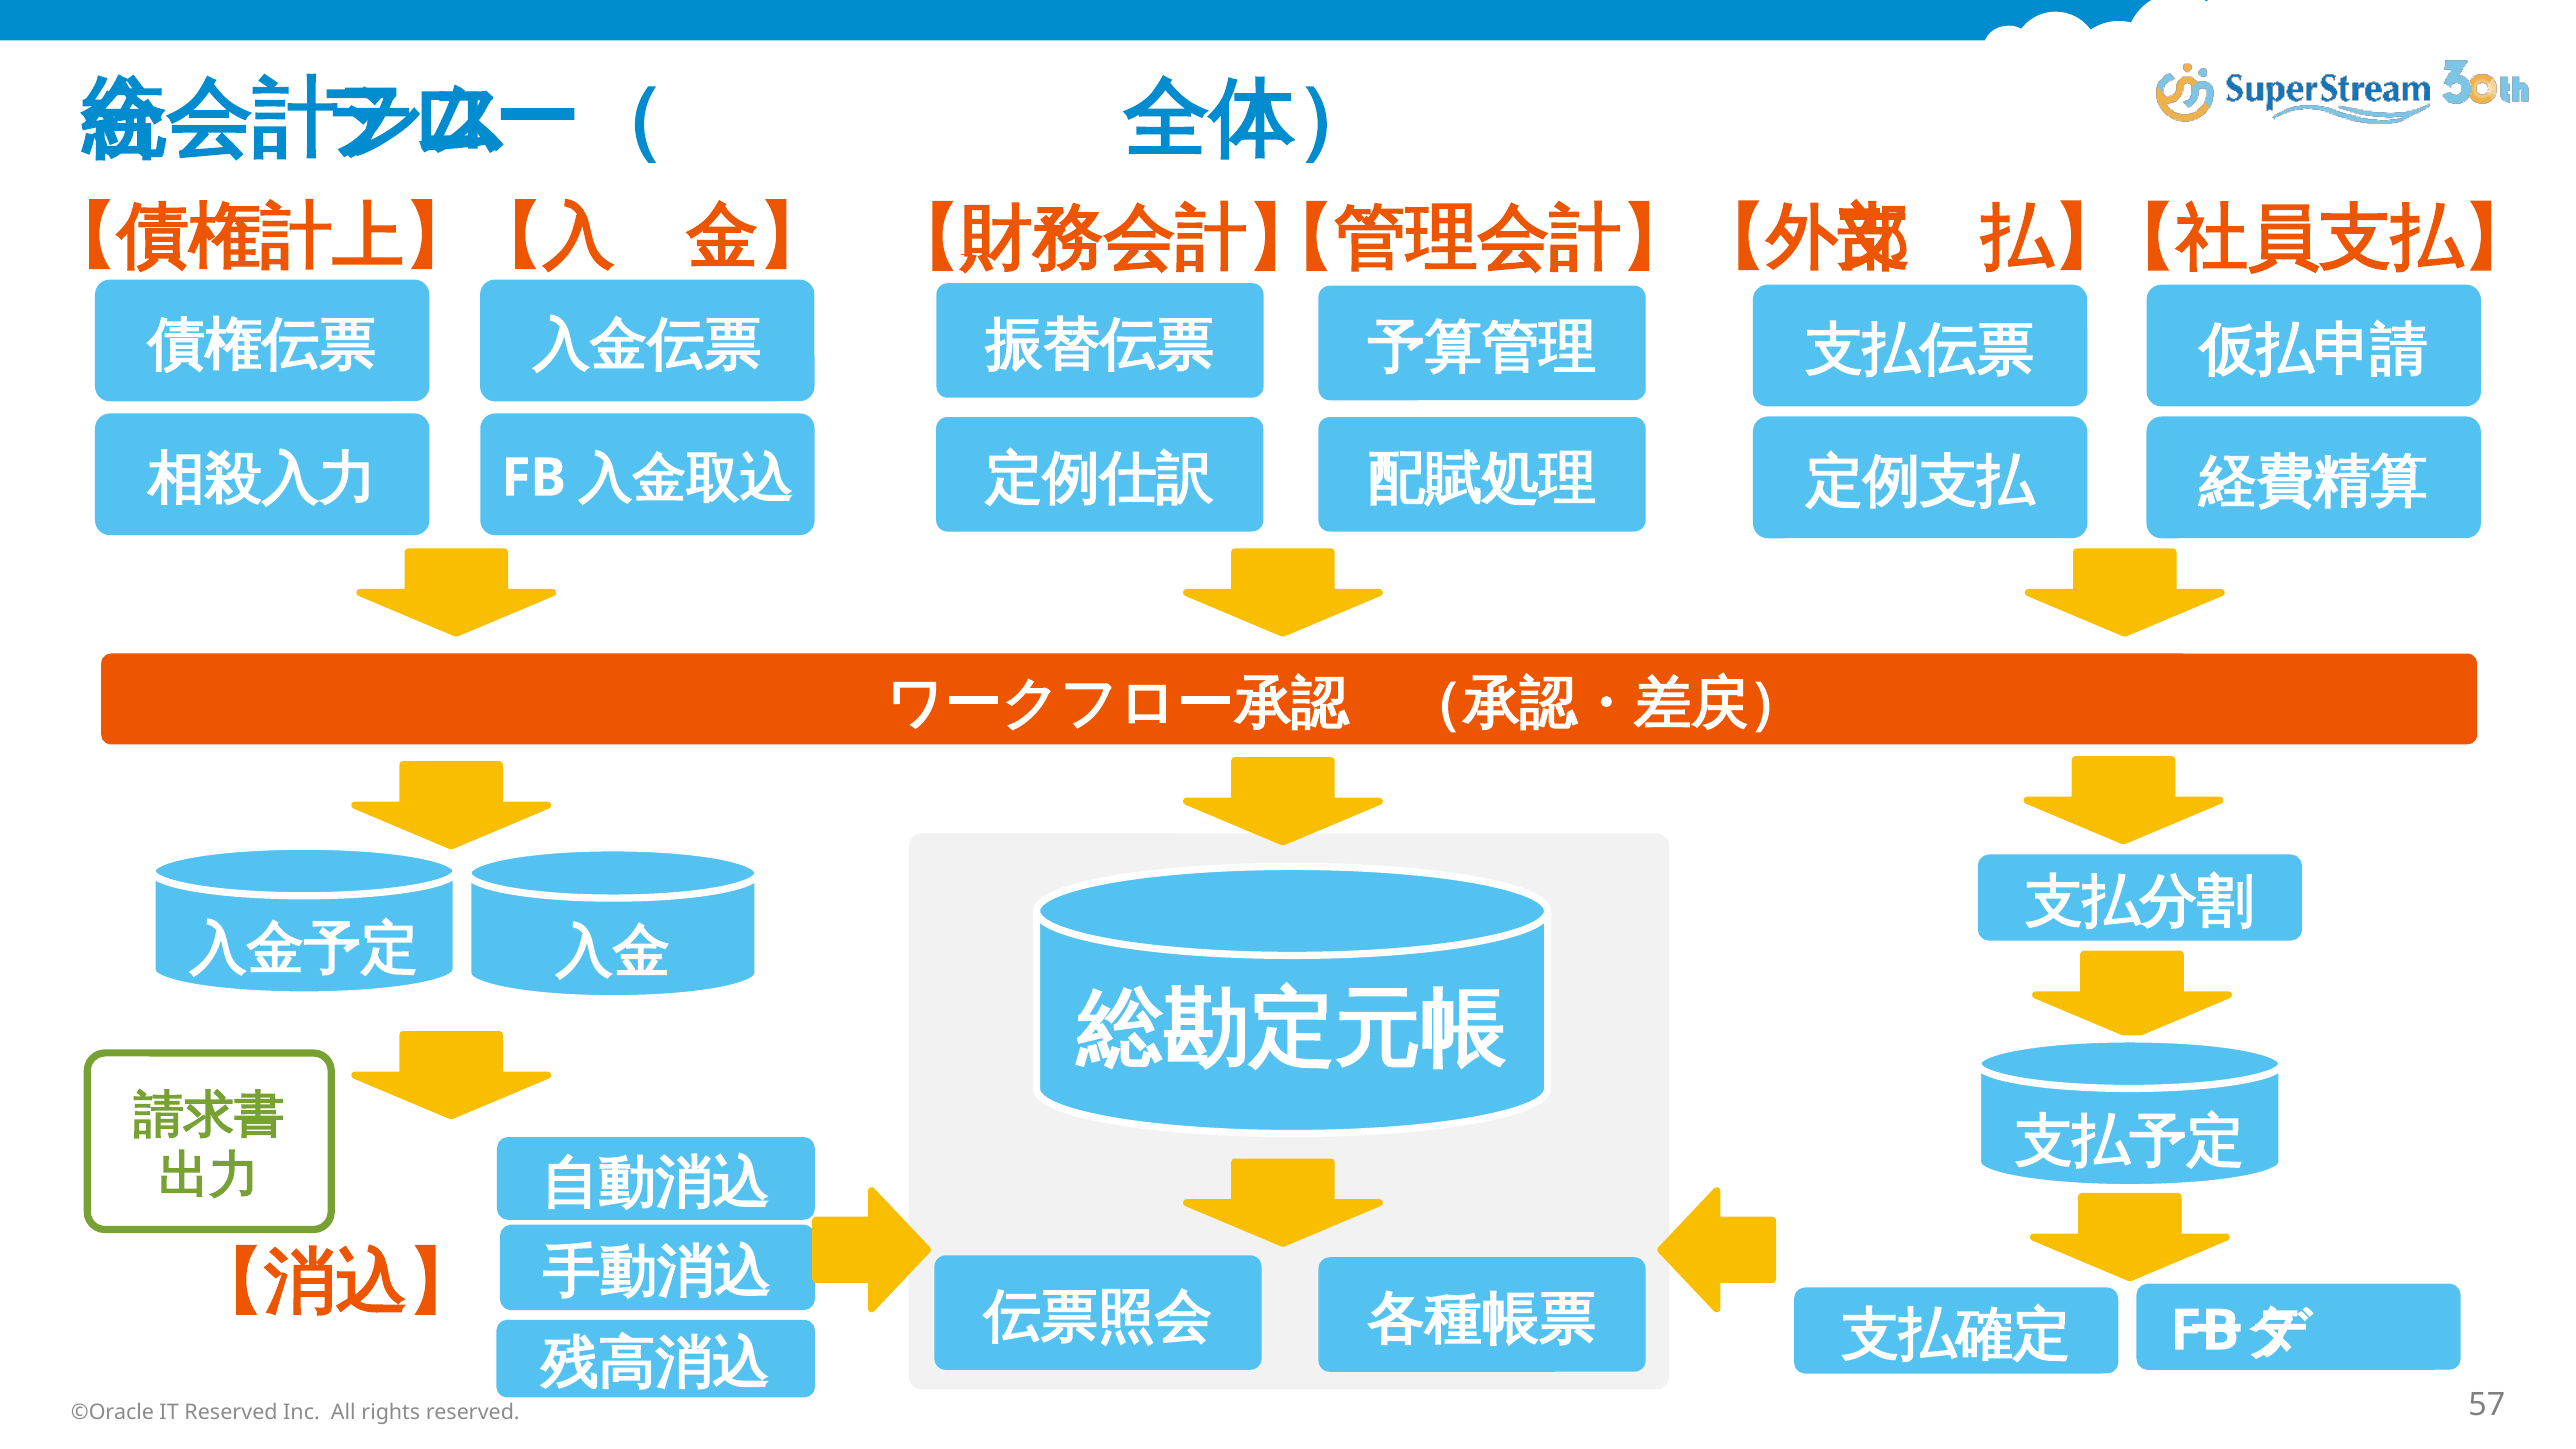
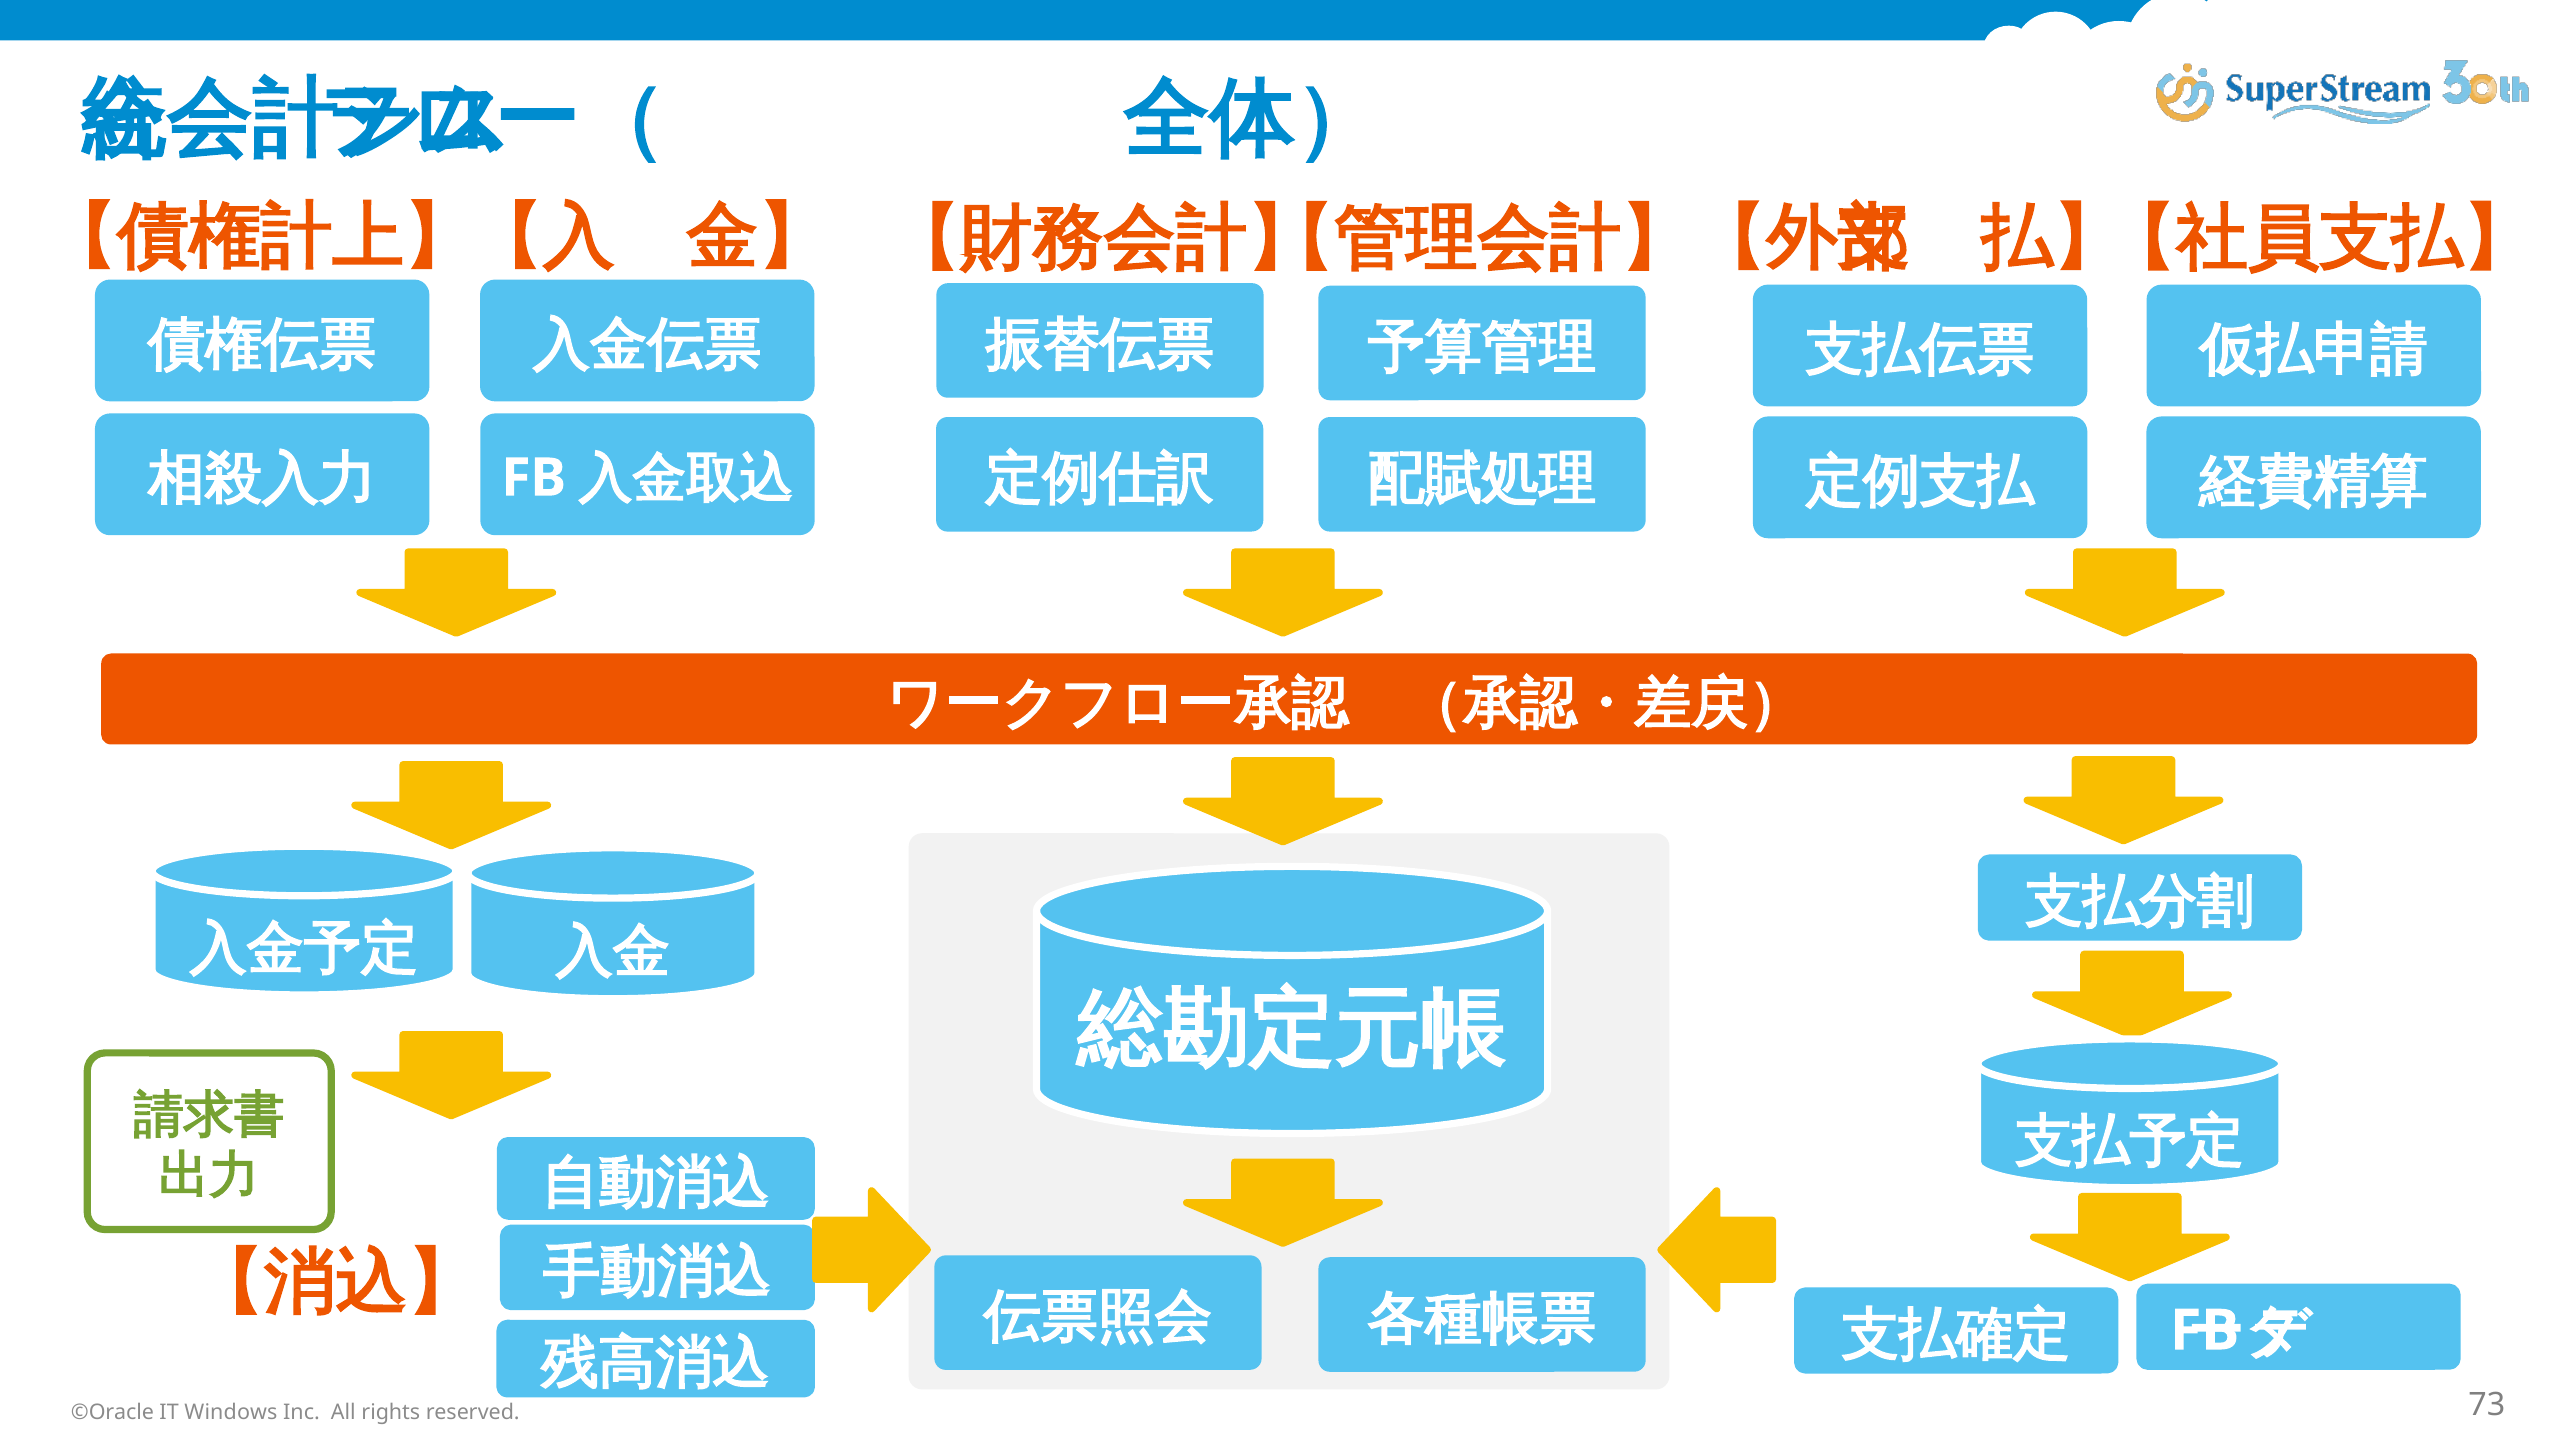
IT Reserved: Reserved -> Windows
57: 57 -> 73
